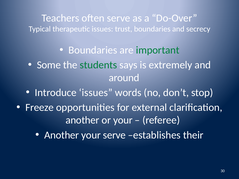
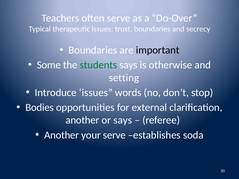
important colour: green -> black
extremely: extremely -> otherwise
around: around -> setting
Freeze: Freeze -> Bodies
or your: your -> says
their: their -> soda
